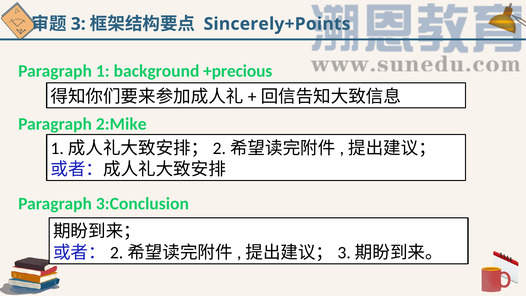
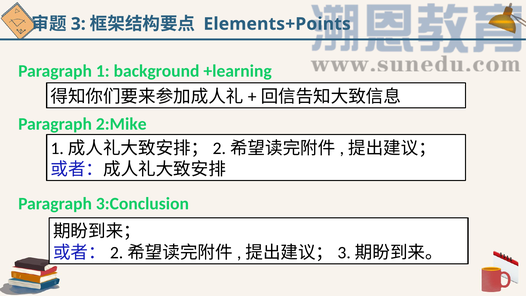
Sincerely+Points: Sincerely+Points -> Elements+Points
+precious: +precious -> +learning
